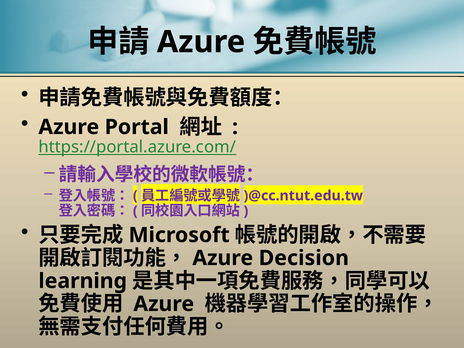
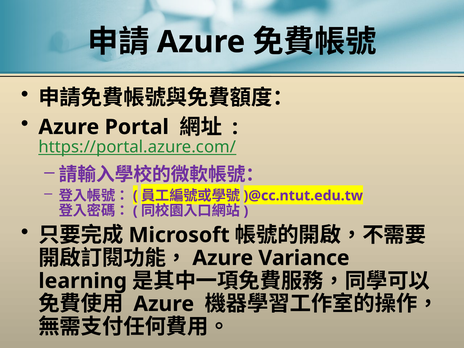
Decision: Decision -> Variance
